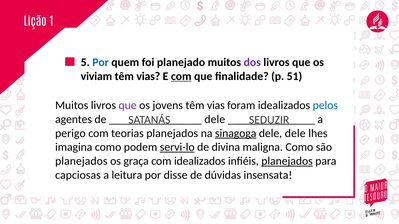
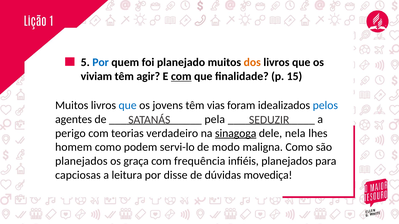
dos colour: purple -> orange
vias at (148, 76): vias -> agir
51: 51 -> 15
que at (128, 106) colour: purple -> blue
dele at (215, 119): dele -> pela
teorias planejados: planejados -> verdadeiro
dele dele: dele -> nela
imagina: imagina -> homem
servi-lo underline: present -> none
divina: divina -> modo
com idealizados: idealizados -> frequência
planejados at (287, 161) underline: present -> none
insensata: insensata -> movediça
